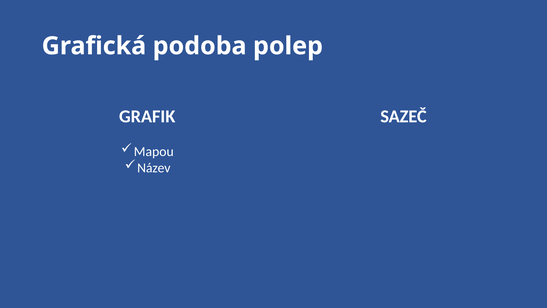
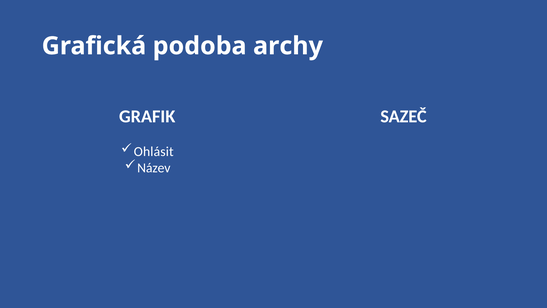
polep: polep -> archy
Mapou: Mapou -> Ohlásit
